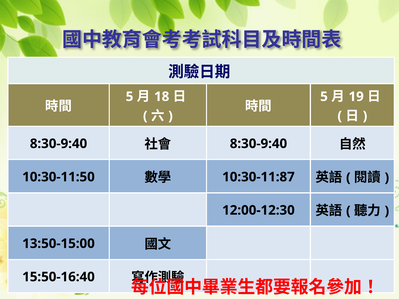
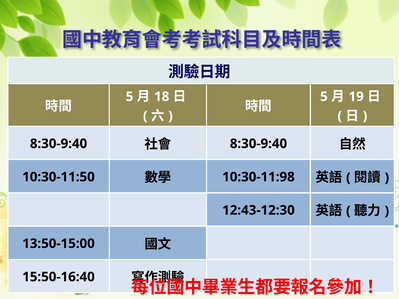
10:30-11:87: 10:30-11:87 -> 10:30-11:98
12:00-12:30: 12:00-12:30 -> 12:43-12:30
